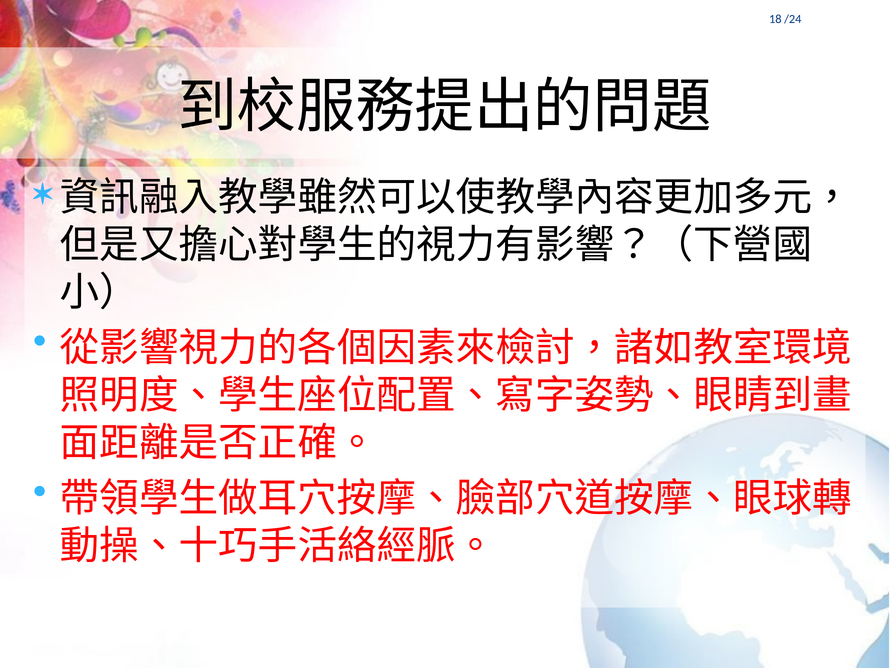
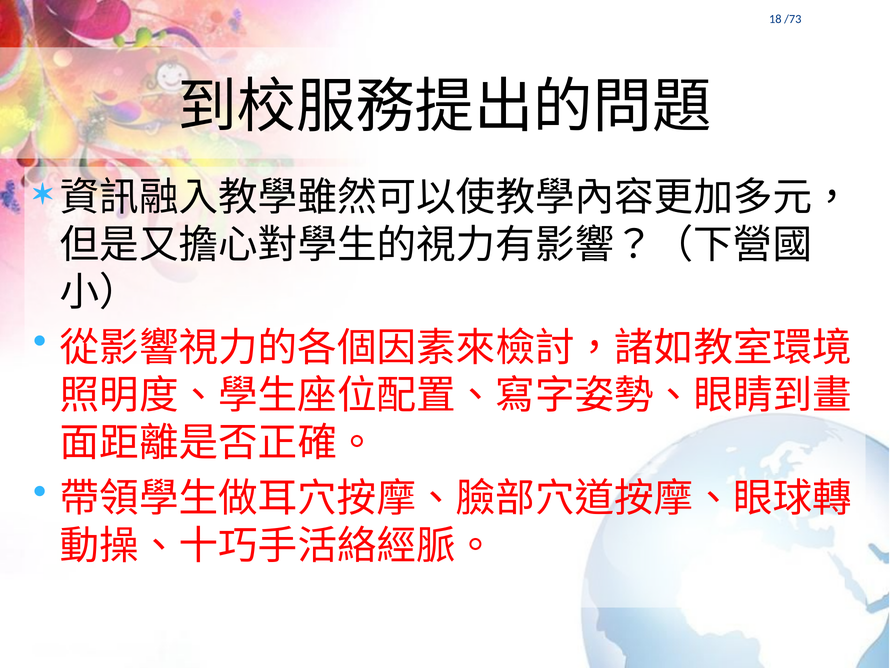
/24: /24 -> /73
